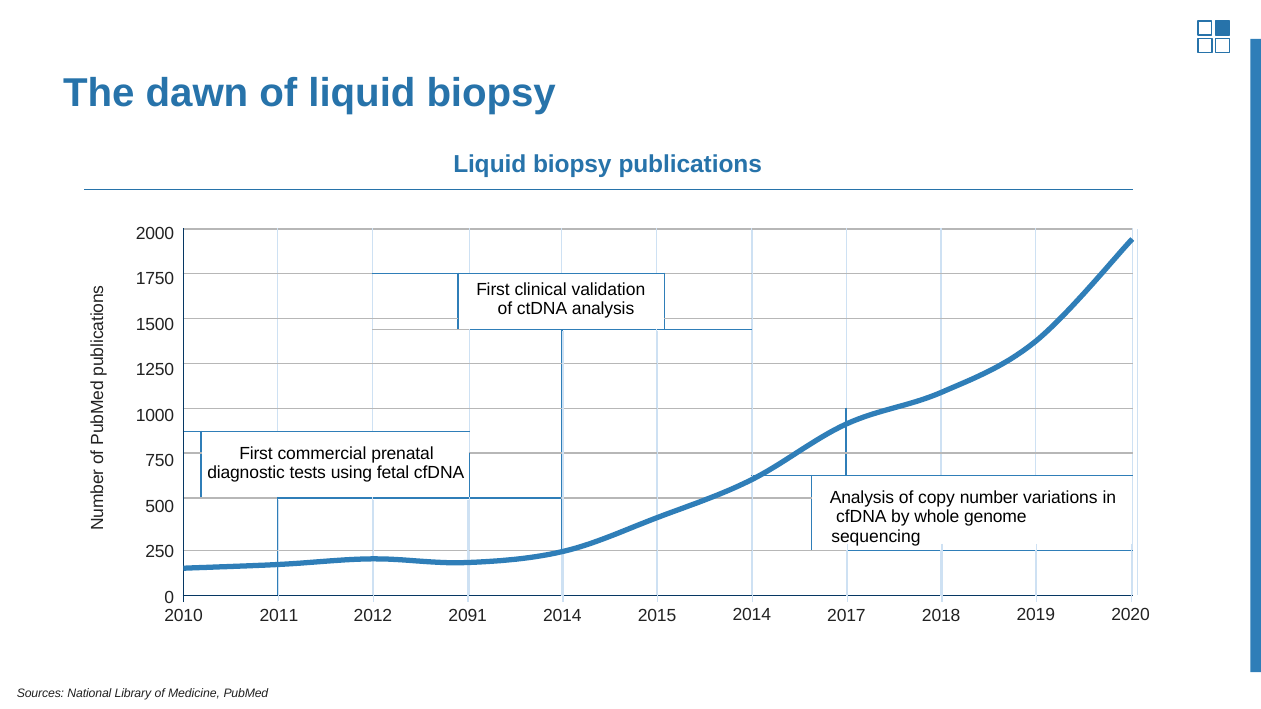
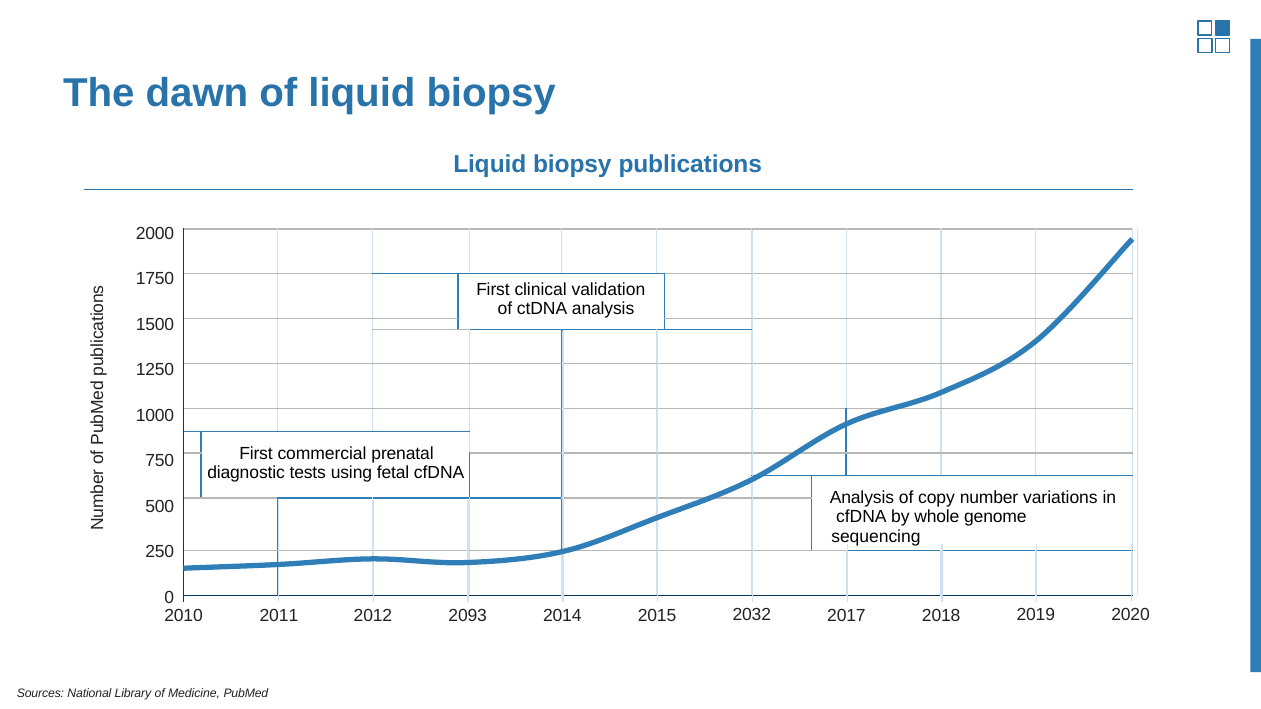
2014 at (752, 615): 2014 -> 2032
2091: 2091 -> 2093
